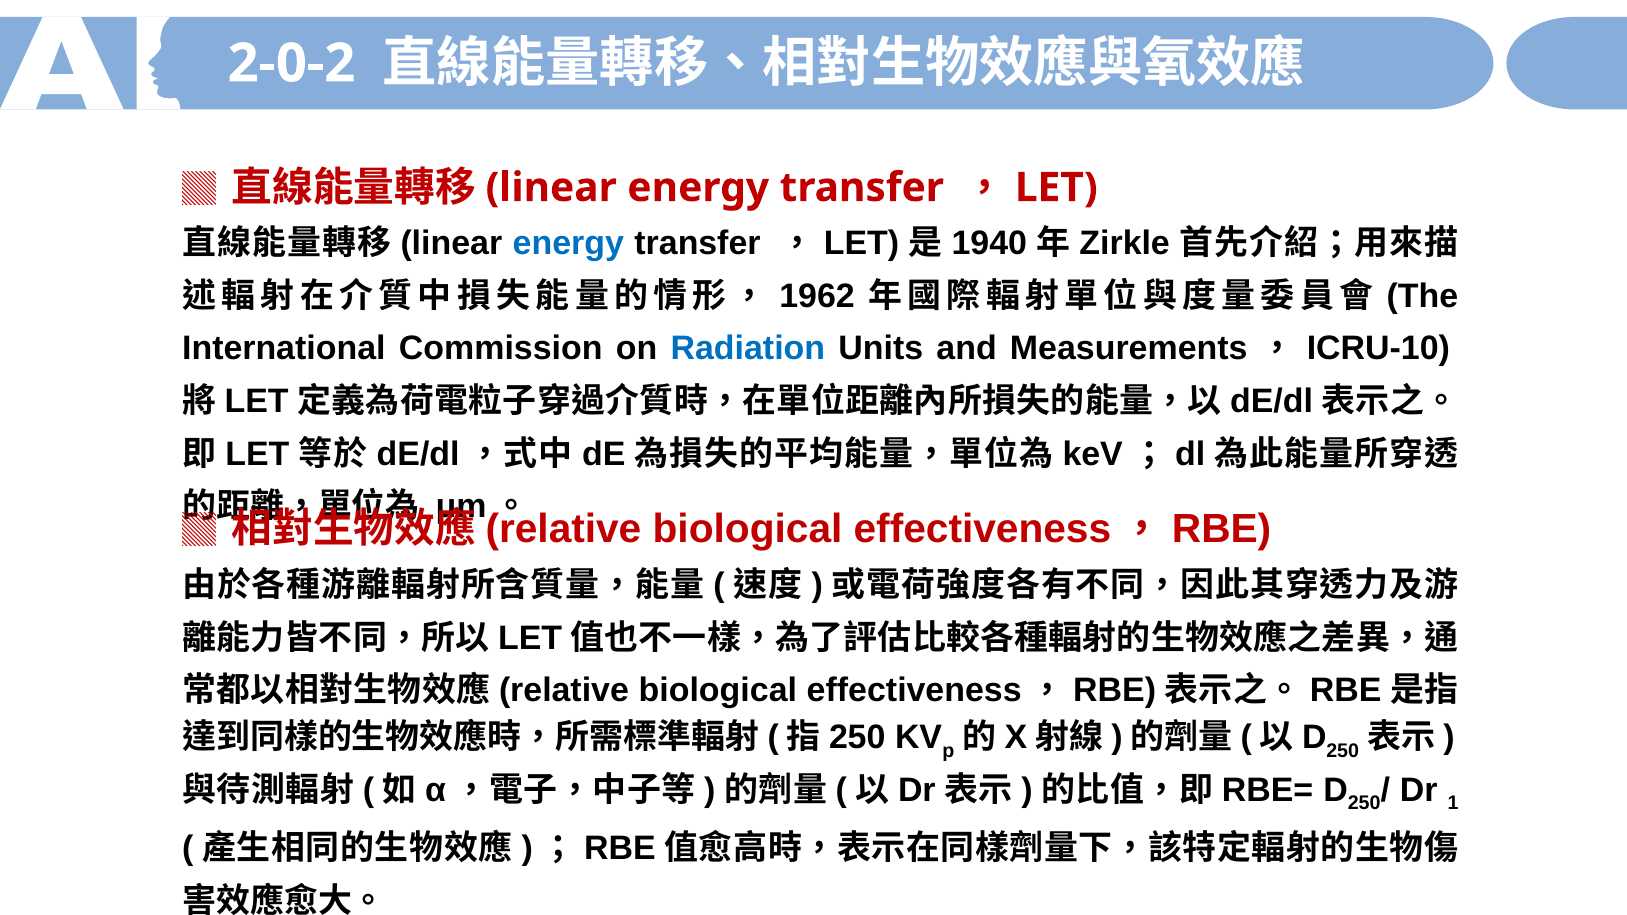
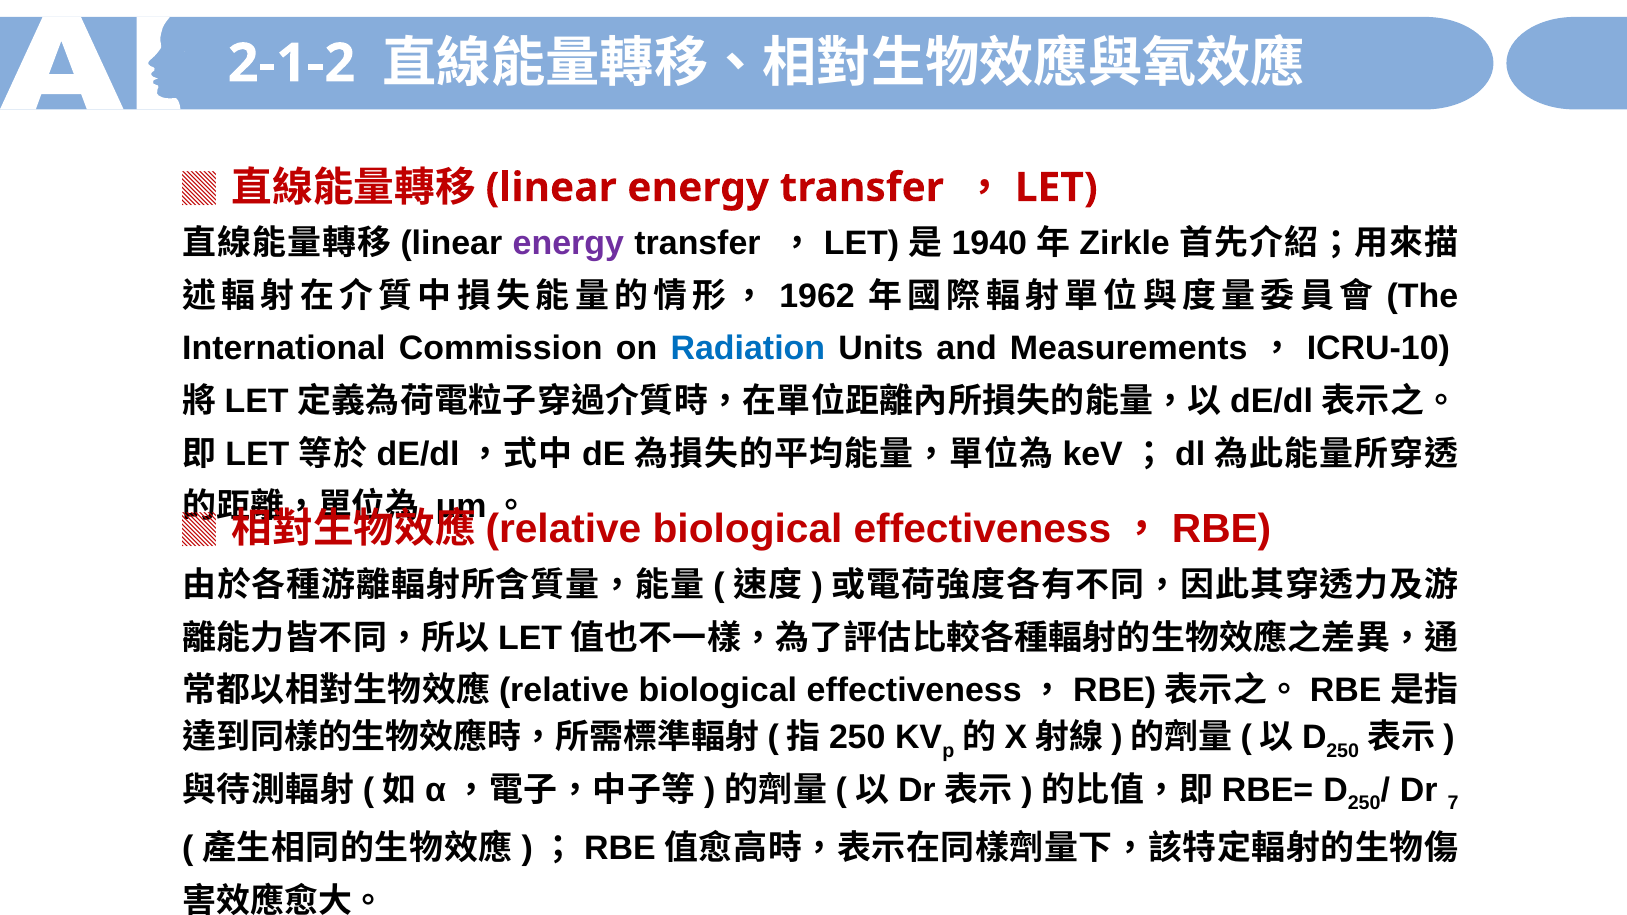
2-0-2: 2-0-2 -> 2-1-2
energy at (568, 244) colour: blue -> purple
1: 1 -> 7
